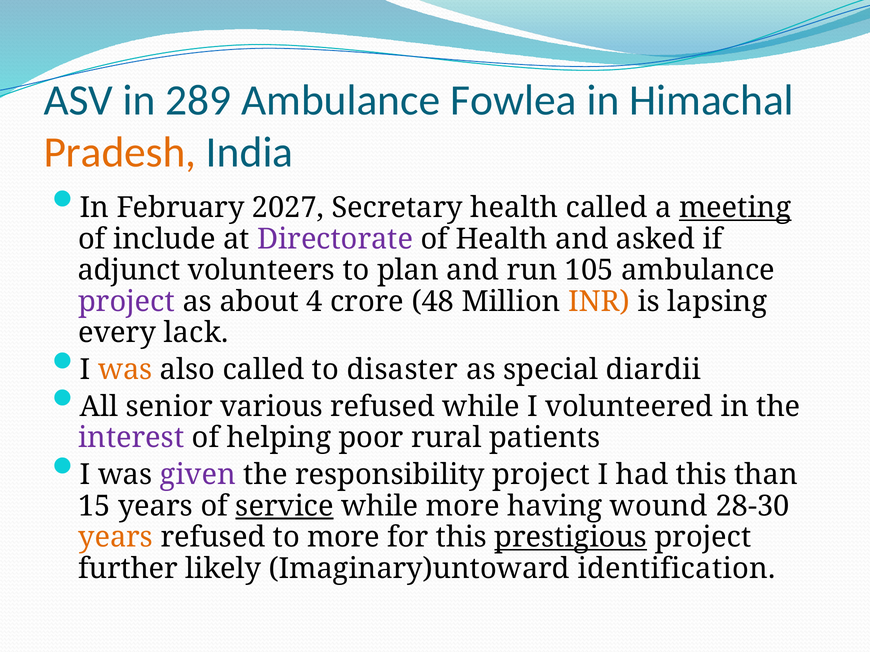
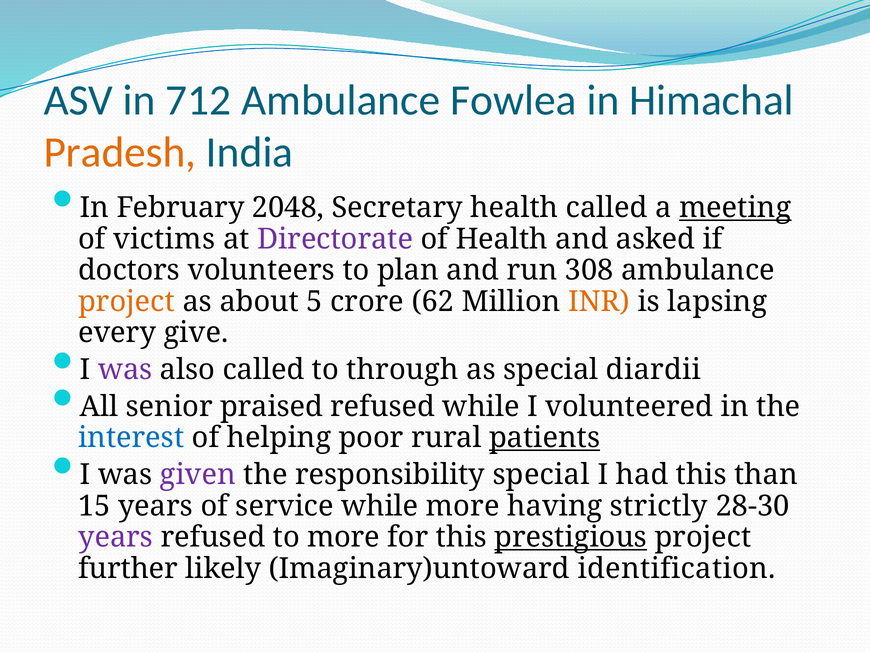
289: 289 -> 712
2027: 2027 -> 2048
include: include -> victims
adjunct: adjunct -> doctors
105: 105 -> 308
project at (127, 302) colour: purple -> orange
4: 4 -> 5
48: 48 -> 62
lack: lack -> give
was at (125, 370) colour: orange -> purple
disaster: disaster -> through
various: various -> praised
interest colour: purple -> blue
patients underline: none -> present
responsibility project: project -> special
service underline: present -> none
wound: wound -> strictly
years at (116, 538) colour: orange -> purple
